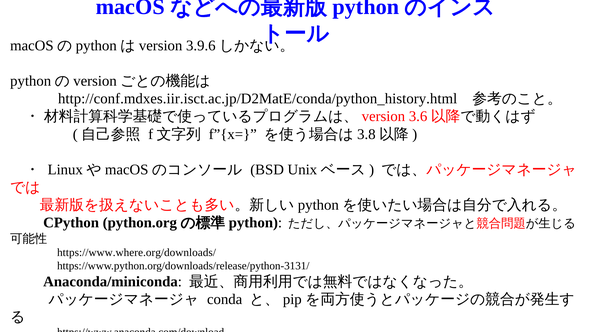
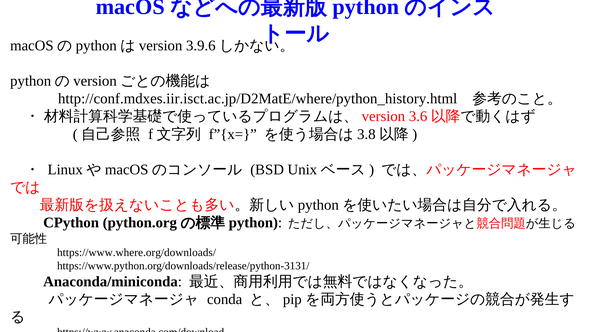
http://conf.mdxes.iir.isct.ac.jp/D2MatE/conda/python_history.html: http://conf.mdxes.iir.isct.ac.jp/D2MatE/conda/python_history.html -> http://conf.mdxes.iir.isct.ac.jp/D2MatE/where/python_history.html
